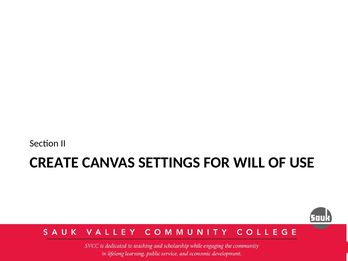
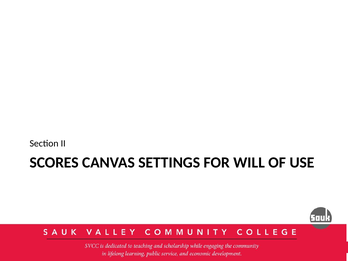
CREATE: CREATE -> SCORES
